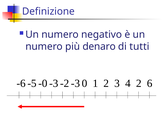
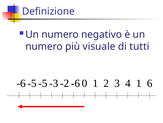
denaro: denaro -> visuale
-0 at (43, 83): -0 -> -5
-3 at (75, 83): -3 -> -6
4 2: 2 -> 1
